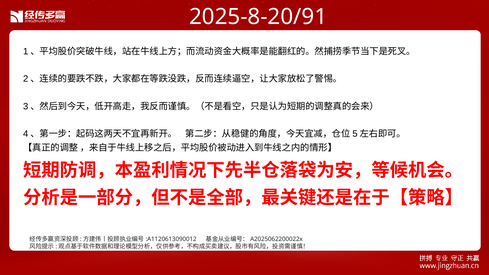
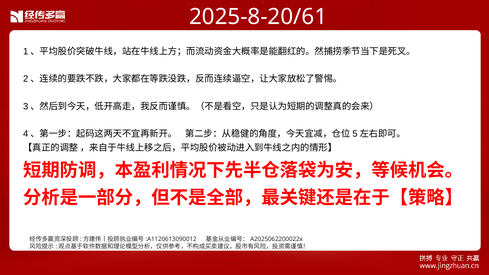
2025-8-20/91: 2025-8-20/91 -> 2025-8-20/61
